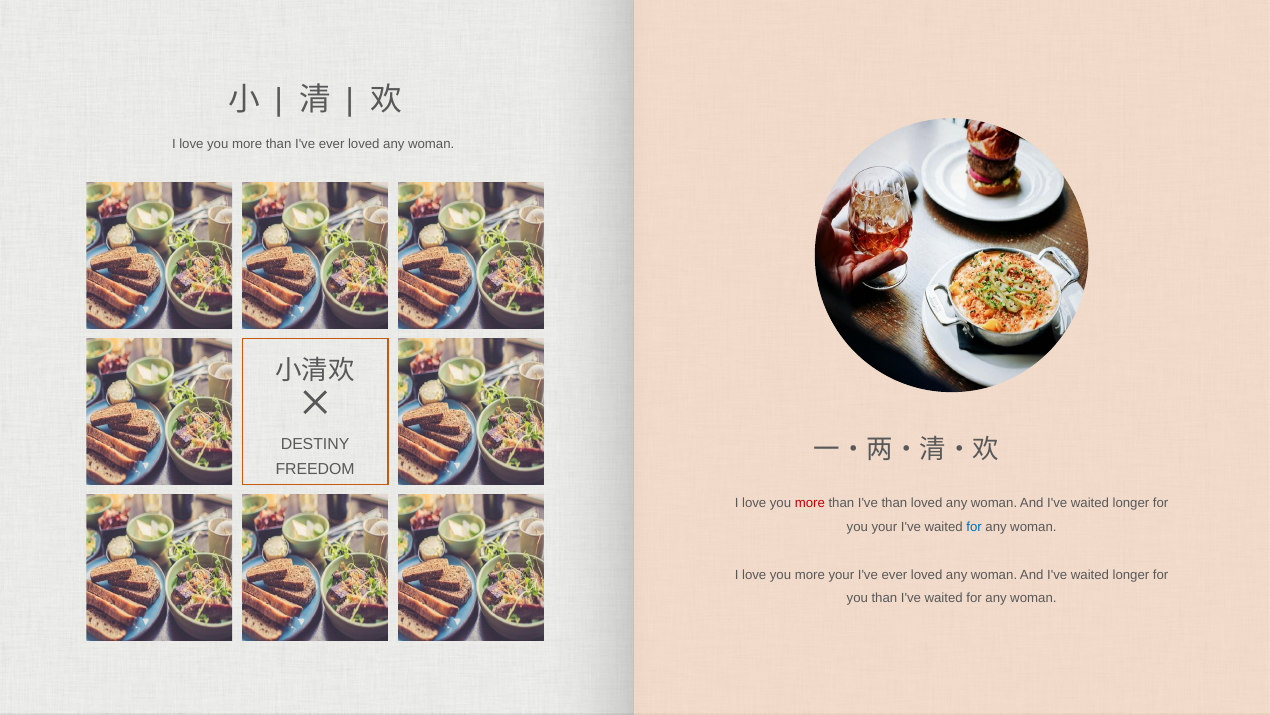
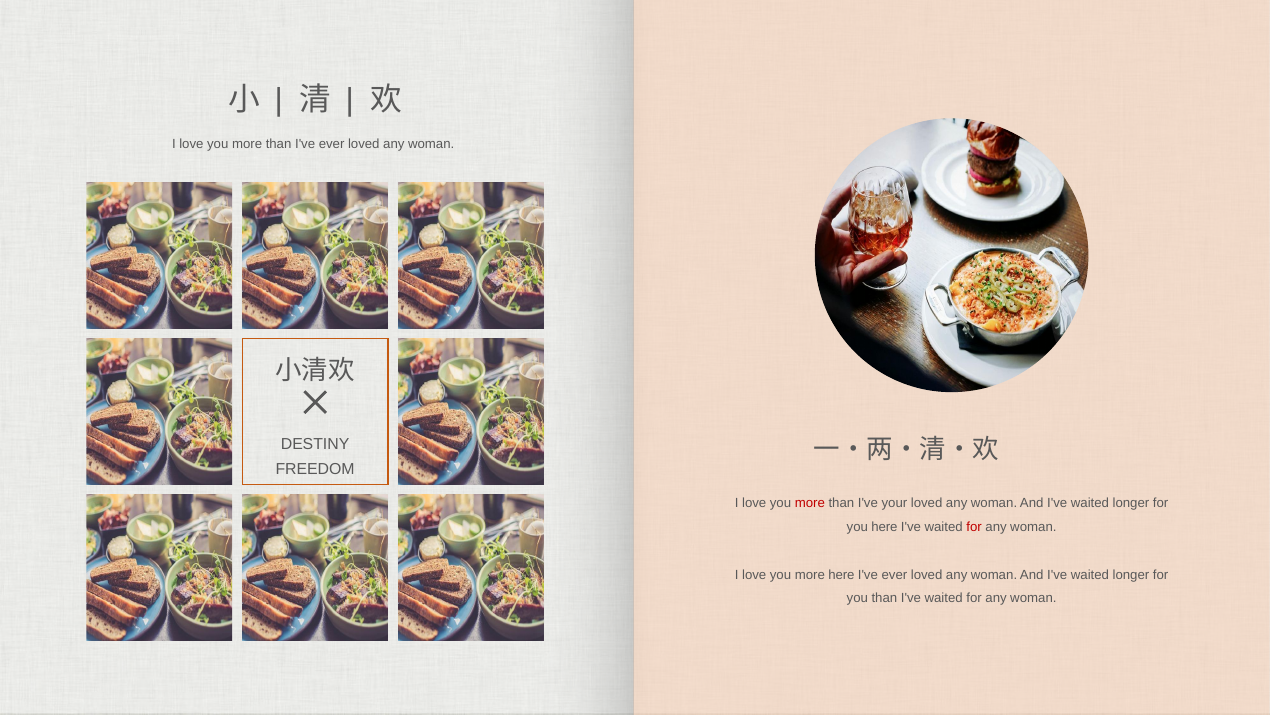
I've than: than -> your
you your: your -> here
for at (974, 526) colour: blue -> red
more your: your -> here
